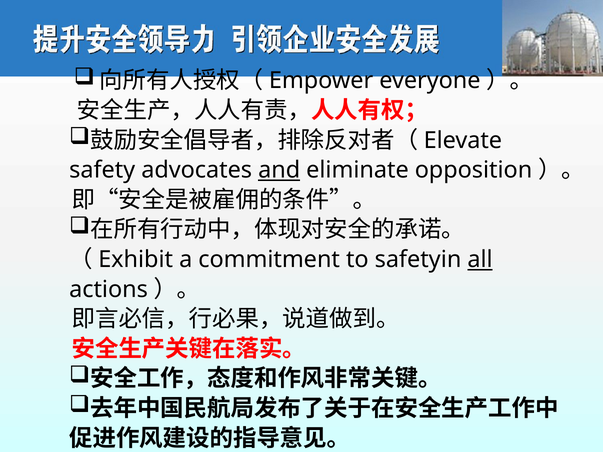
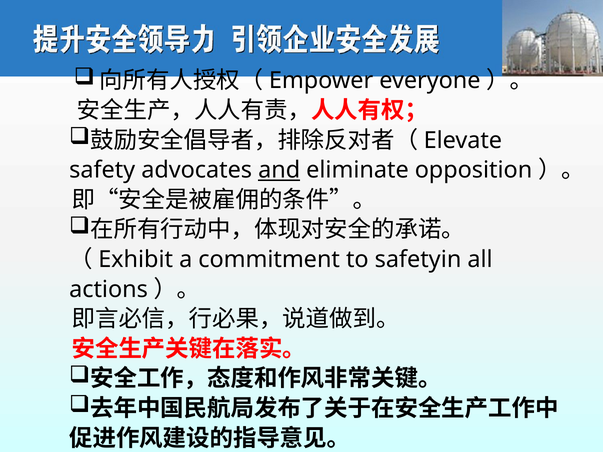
all underline: present -> none
